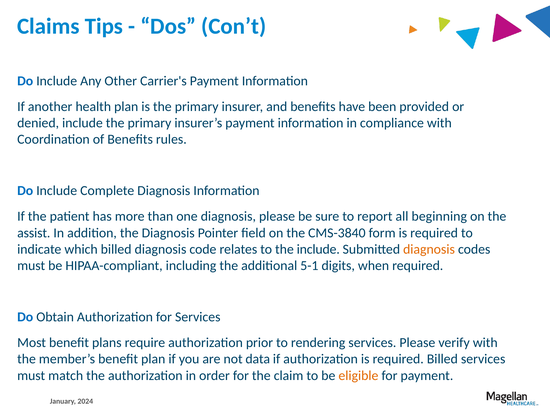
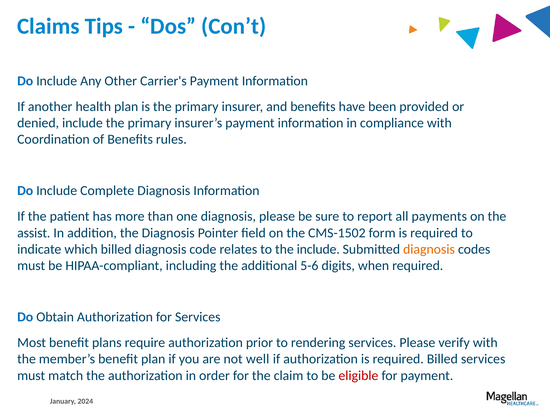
beginning: beginning -> payments
CMS-3840: CMS-3840 -> CMS-1502
5-1: 5-1 -> 5-6
data: data -> well
eligible colour: orange -> red
